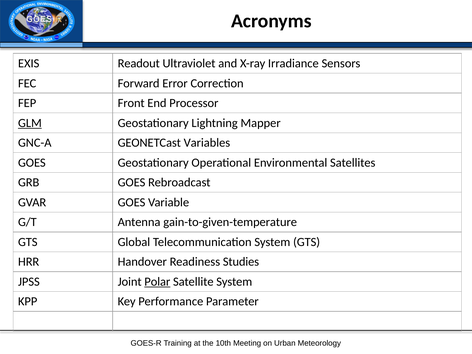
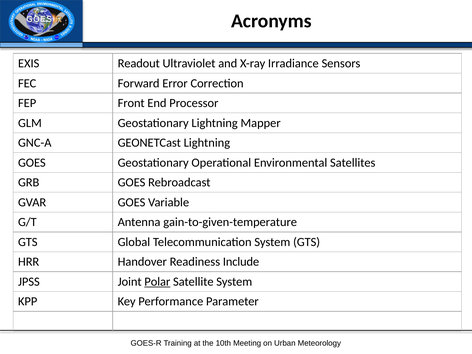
GLM underline: present -> none
GEONETCast Variables: Variables -> Lightning
Studies: Studies -> Include
